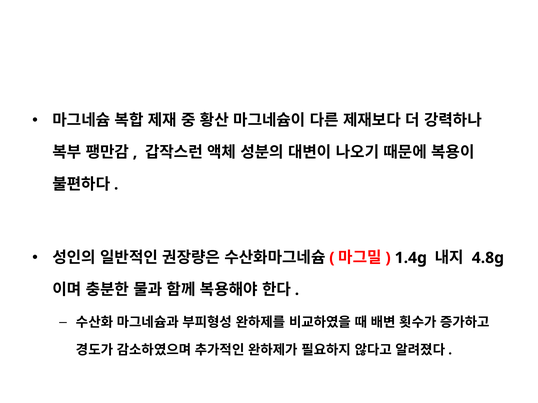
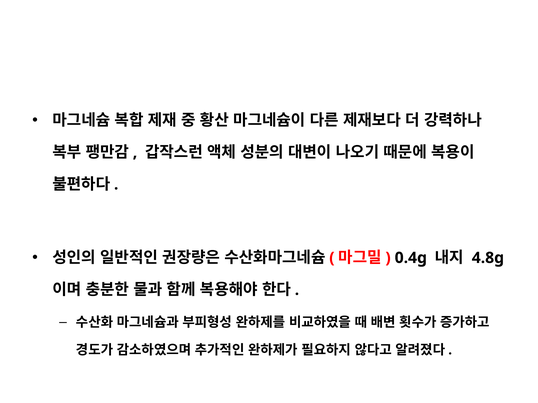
1.4g: 1.4g -> 0.4g
